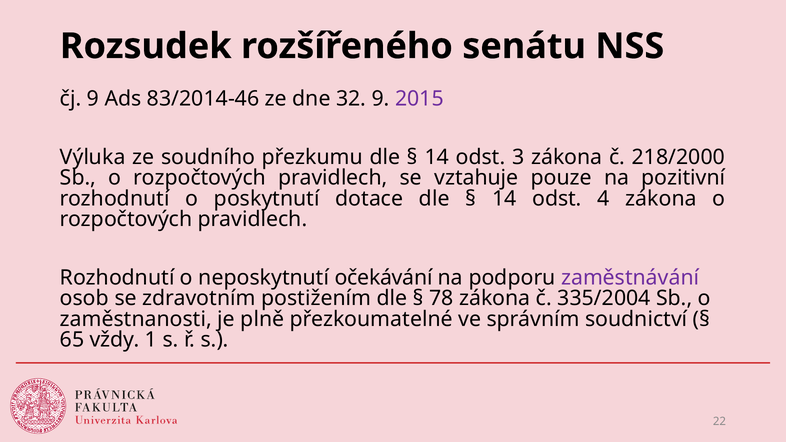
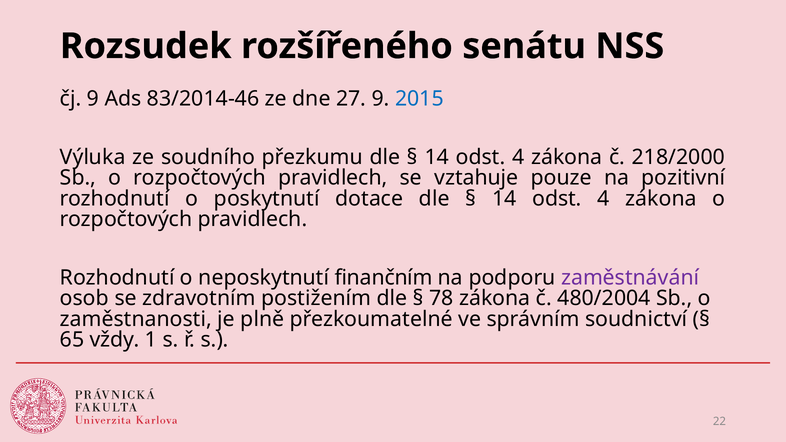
32: 32 -> 27
2015 colour: purple -> blue
3 at (518, 157): 3 -> 4
očekávání: očekávání -> finančním
335/2004: 335/2004 -> 480/2004
